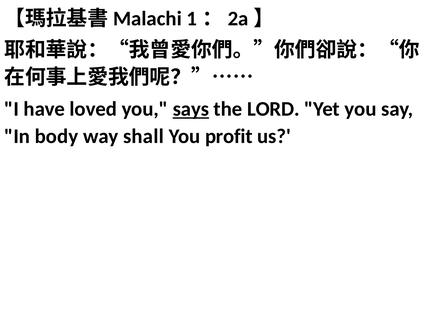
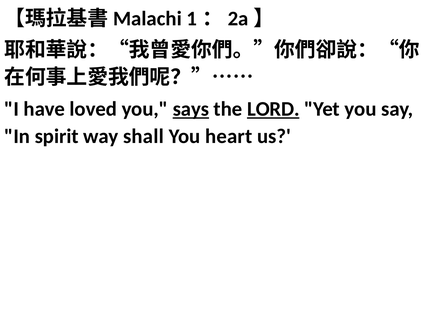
LORD underline: none -> present
body: body -> spirit
profit: profit -> heart
